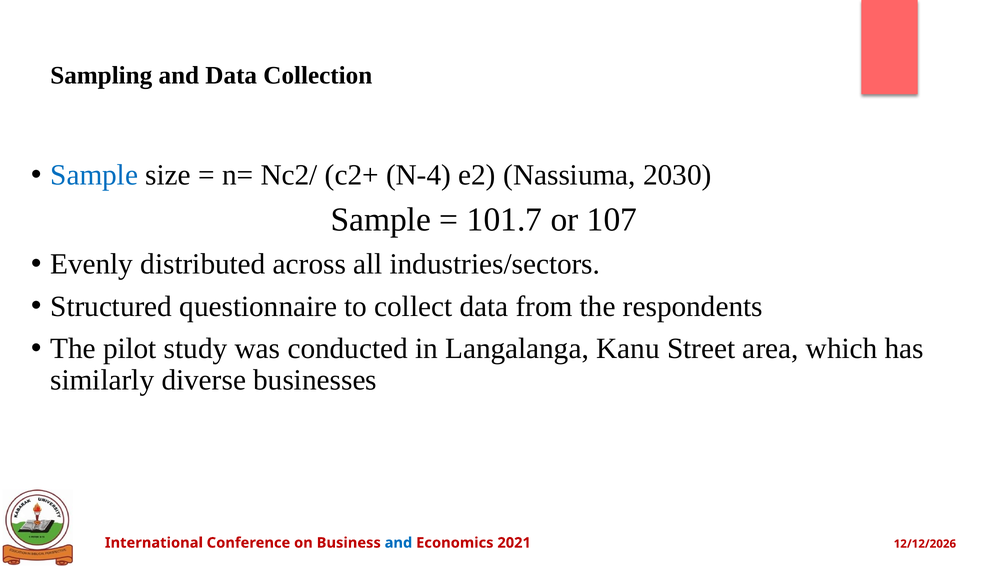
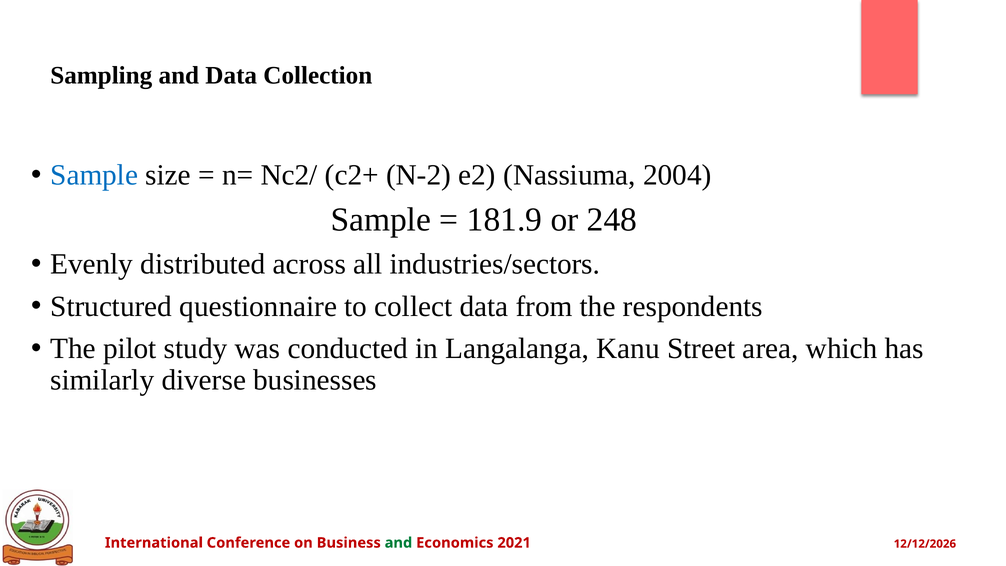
N-4: N-4 -> N-2
2030: 2030 -> 2004
101.7: 101.7 -> 181.9
107: 107 -> 248
and at (398, 543) colour: blue -> green
